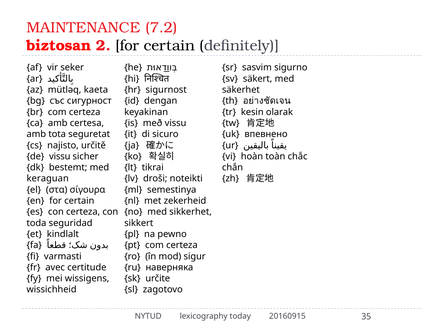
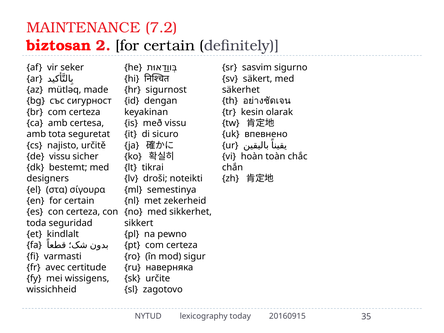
kaeta: kaeta -> made
keraguan: keraguan -> designers
